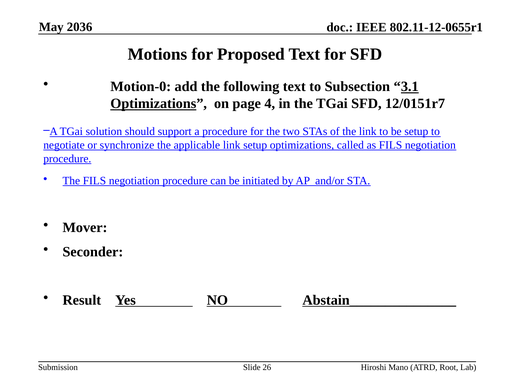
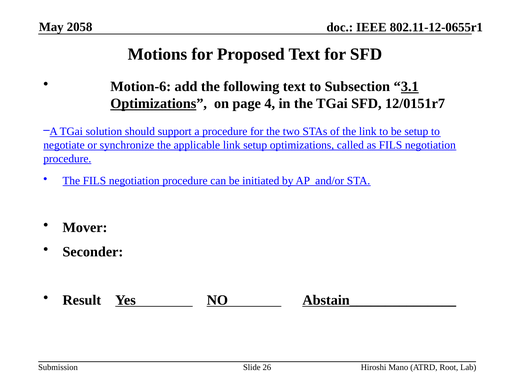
2036: 2036 -> 2058
Motion-0: Motion-0 -> Motion-6
